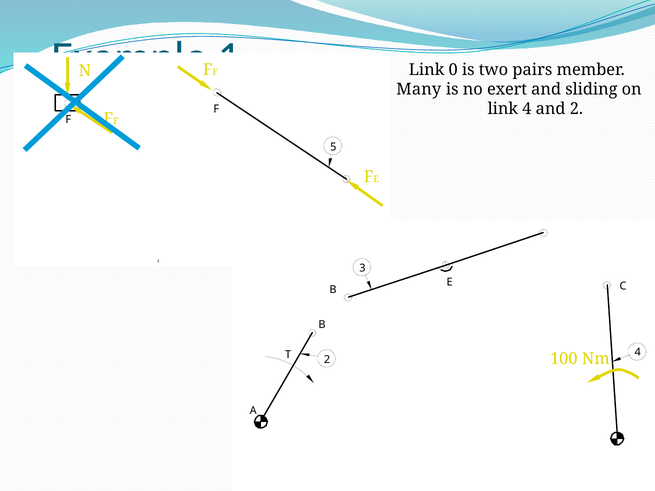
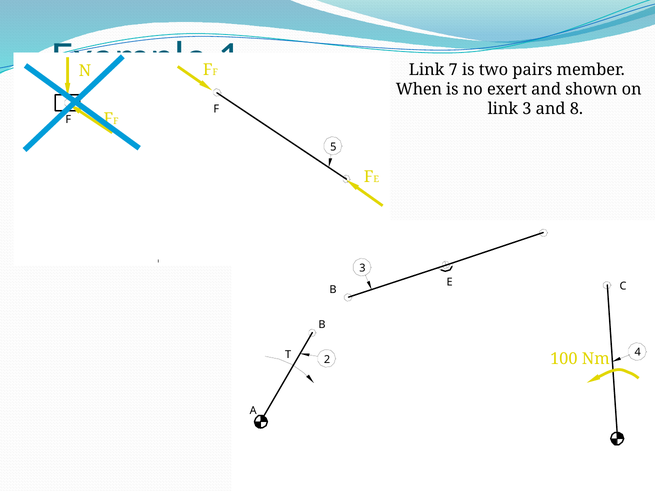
0: 0 -> 7
Many: Many -> When
sliding: sliding -> shown
link 4: 4 -> 3
and 2: 2 -> 8
